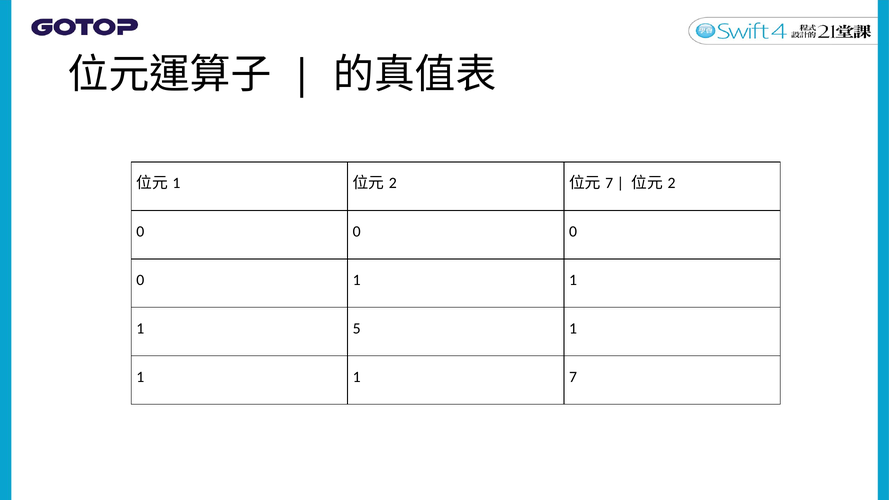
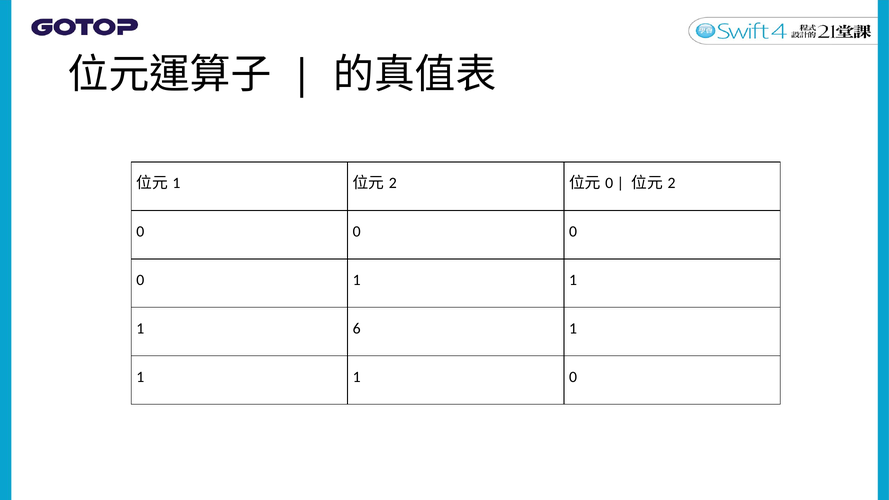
7 at (609, 183): 7 -> 0
5: 5 -> 6
1 7: 7 -> 0
